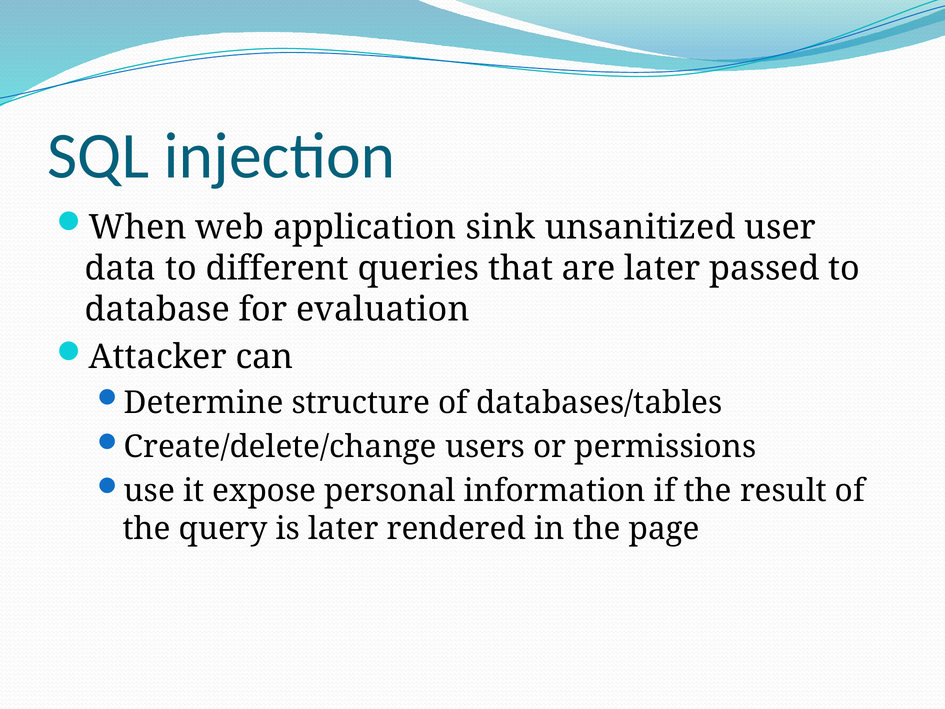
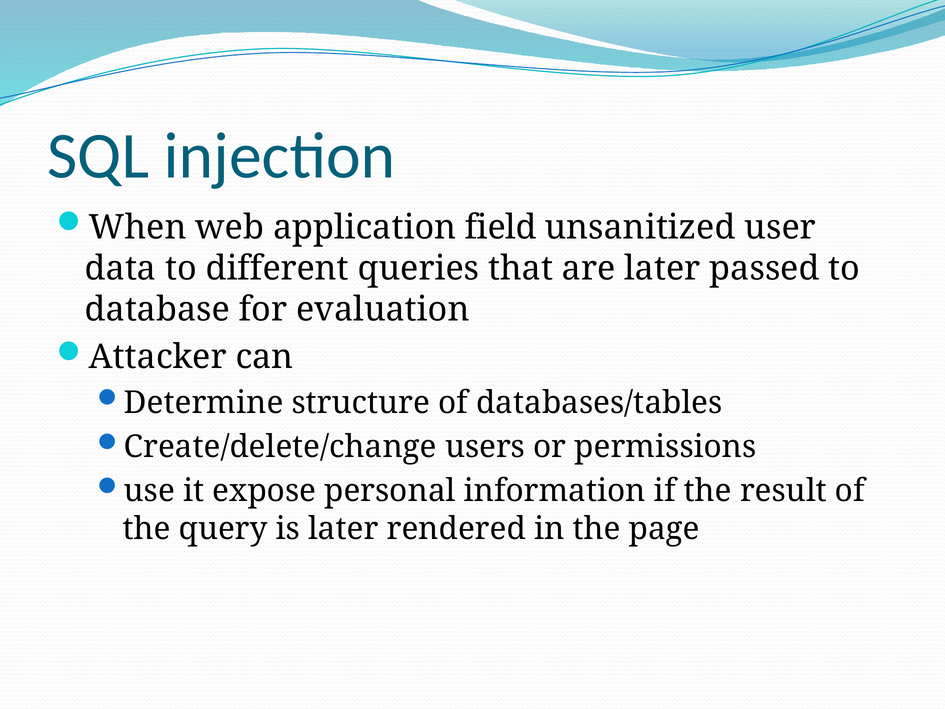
sink: sink -> field
